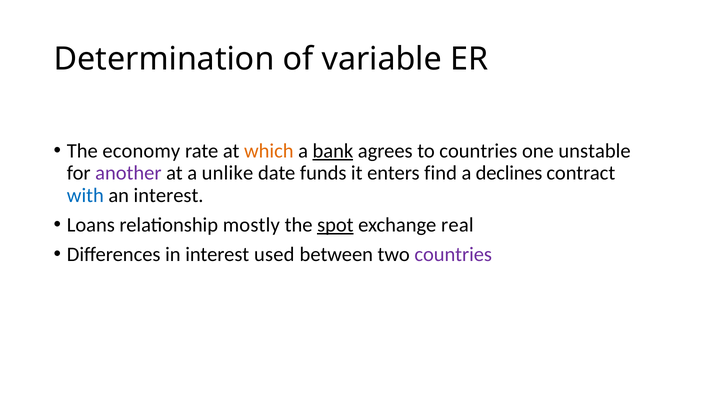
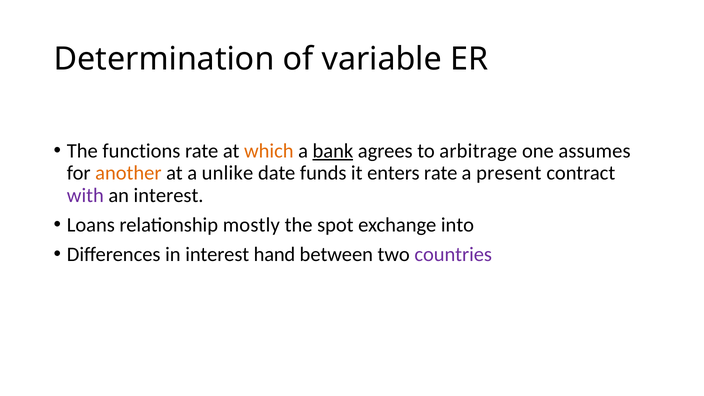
economy: economy -> functions
to countries: countries -> arbitrage
unstable: unstable -> assumes
another colour: purple -> orange
enters find: find -> rate
declines: declines -> present
with colour: blue -> purple
spot underline: present -> none
real: real -> into
used: used -> hand
